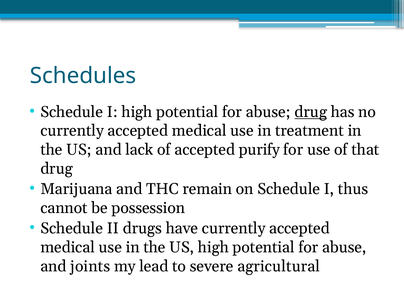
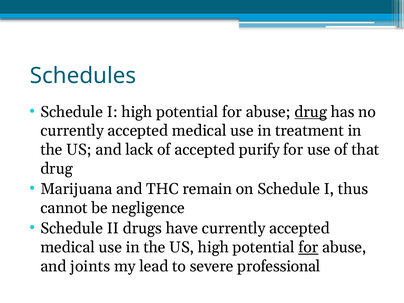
possession: possession -> negligence
for at (308, 247) underline: none -> present
agricultural: agricultural -> professional
